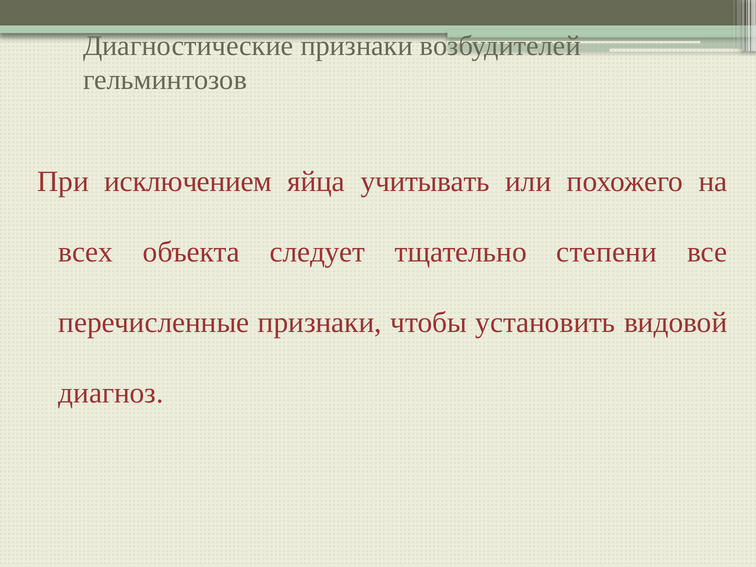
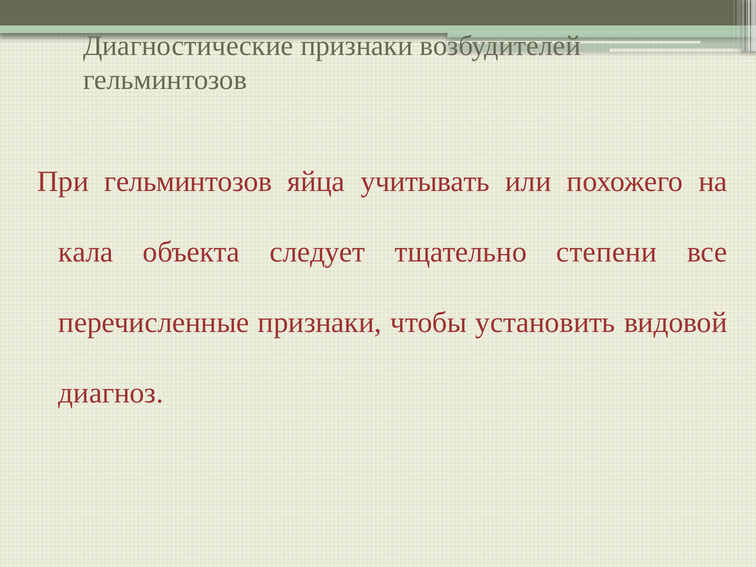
При исключением: исключением -> гельминтозов
всех: всех -> кала
